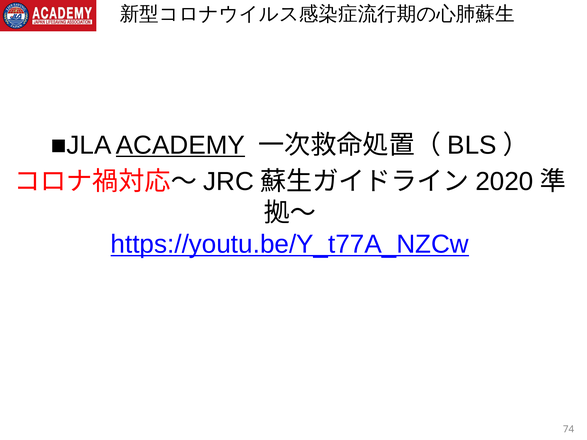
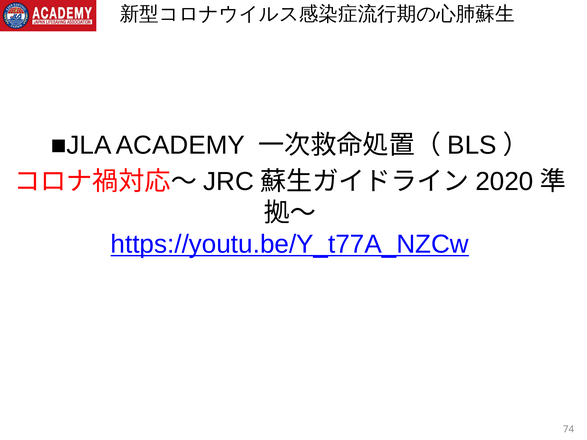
ACADEMY underline: present -> none
